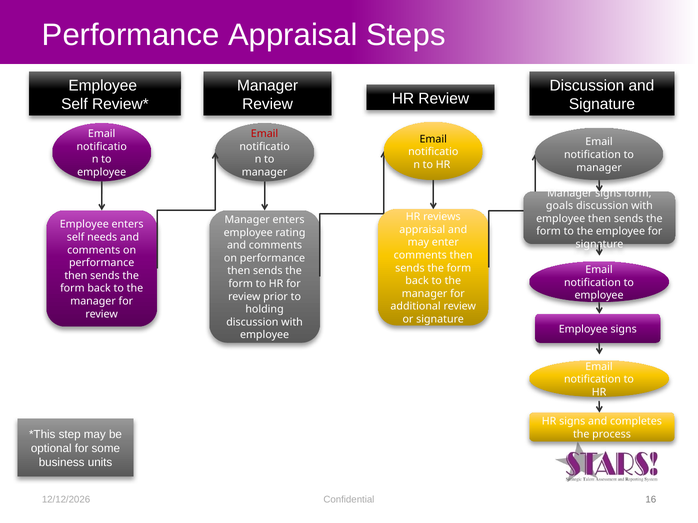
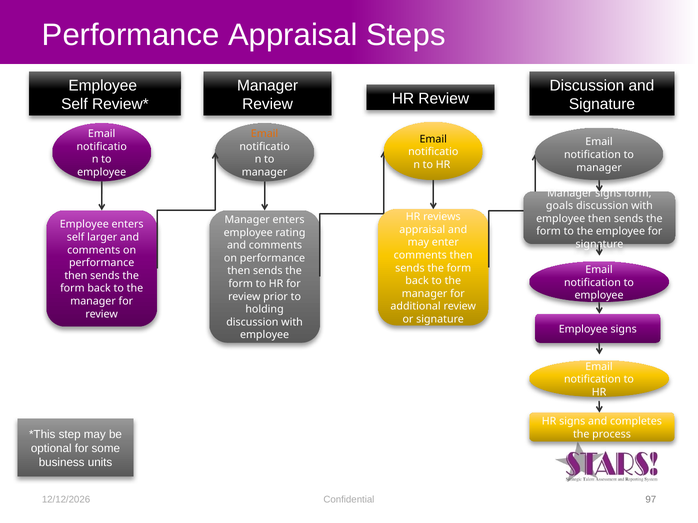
Email at (265, 134) colour: red -> orange
needs: needs -> larger
16: 16 -> 97
